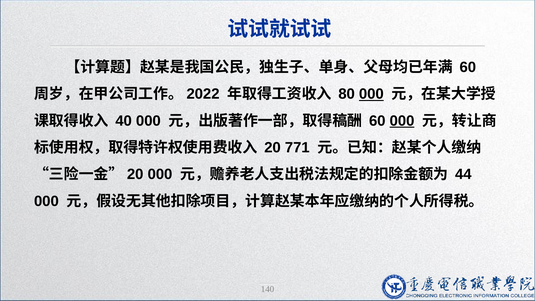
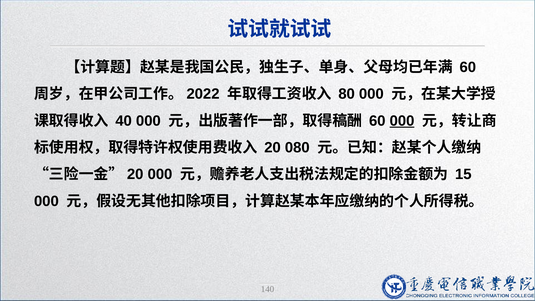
000 at (371, 94) underline: present -> none
771: 771 -> 080
44: 44 -> 15
